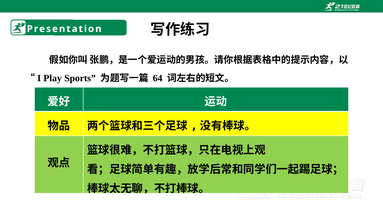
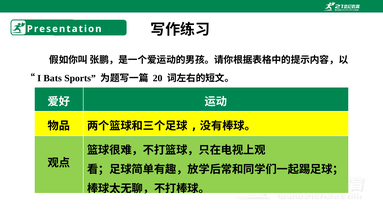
Play: Play -> Bats
64: 64 -> 20
